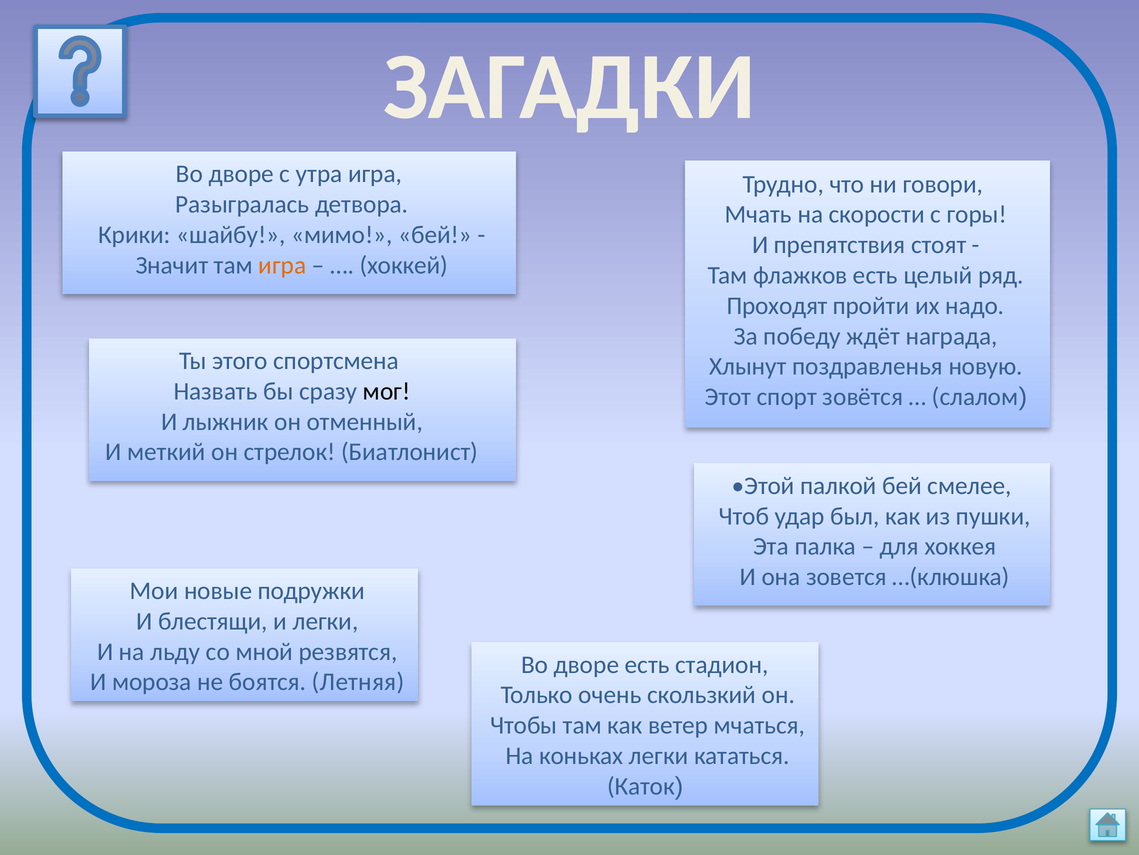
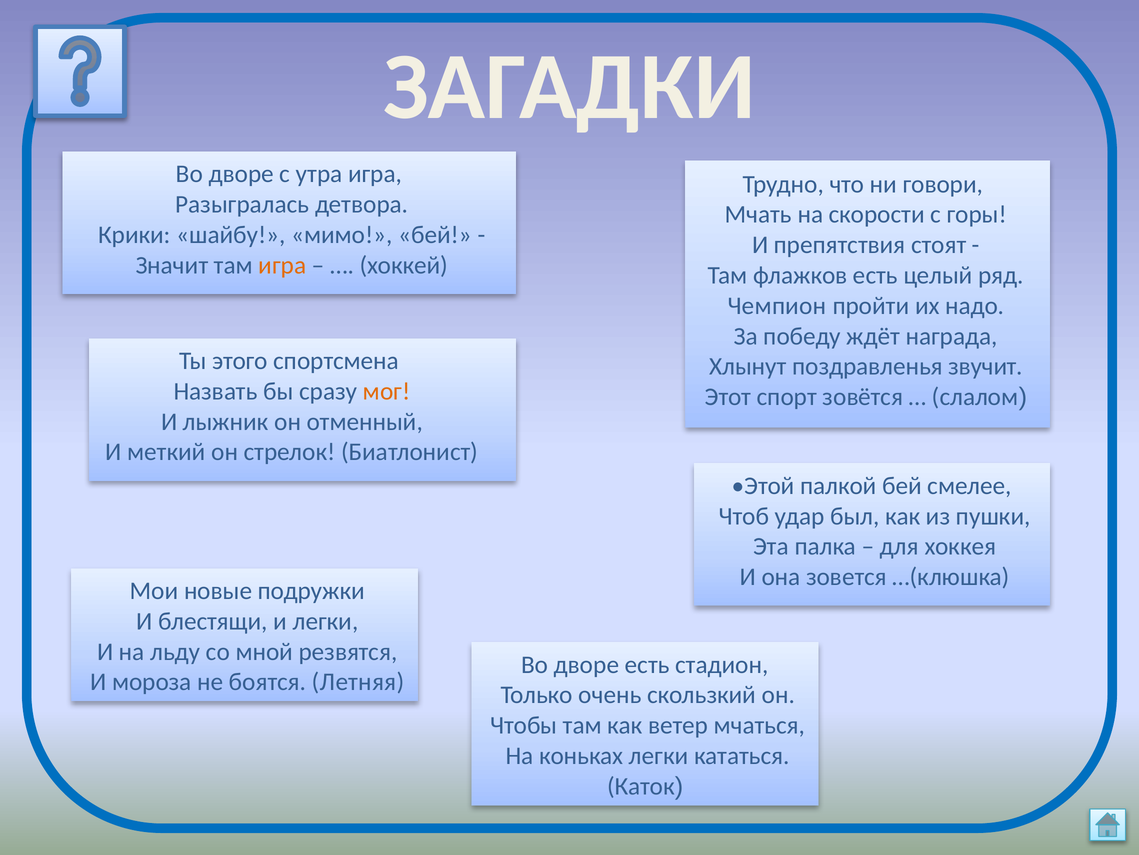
Проходят: Проходят -> Чемпион
новую: новую -> звучит
мог colour: black -> orange
